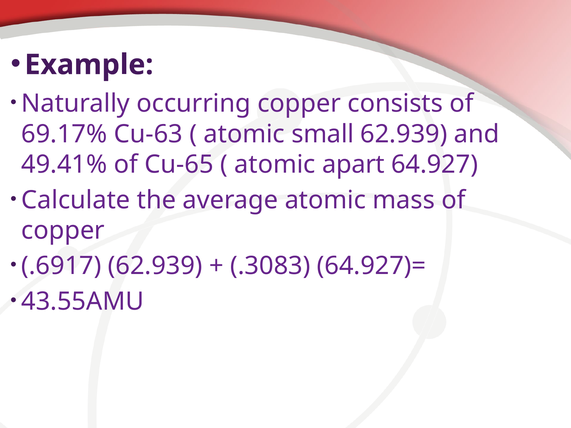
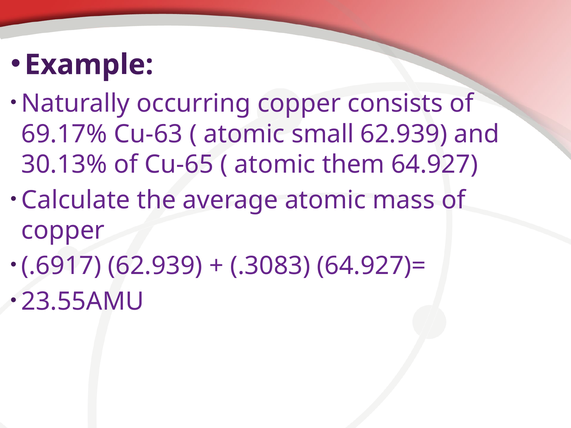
49.41%: 49.41% -> 30.13%
apart: apart -> them
43.55AMU: 43.55AMU -> 23.55AMU
